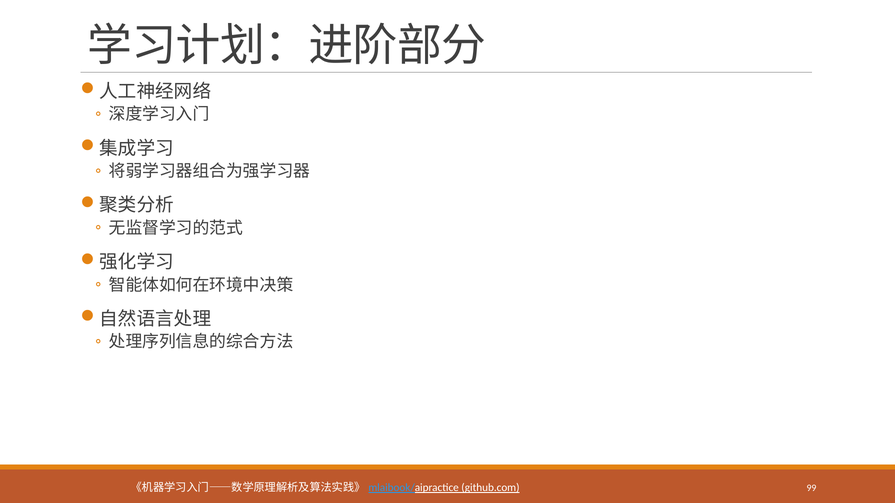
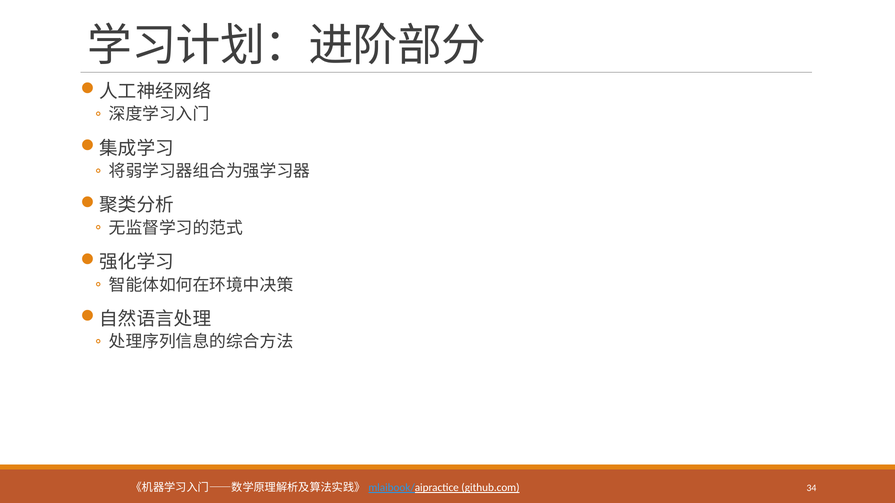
99: 99 -> 34
